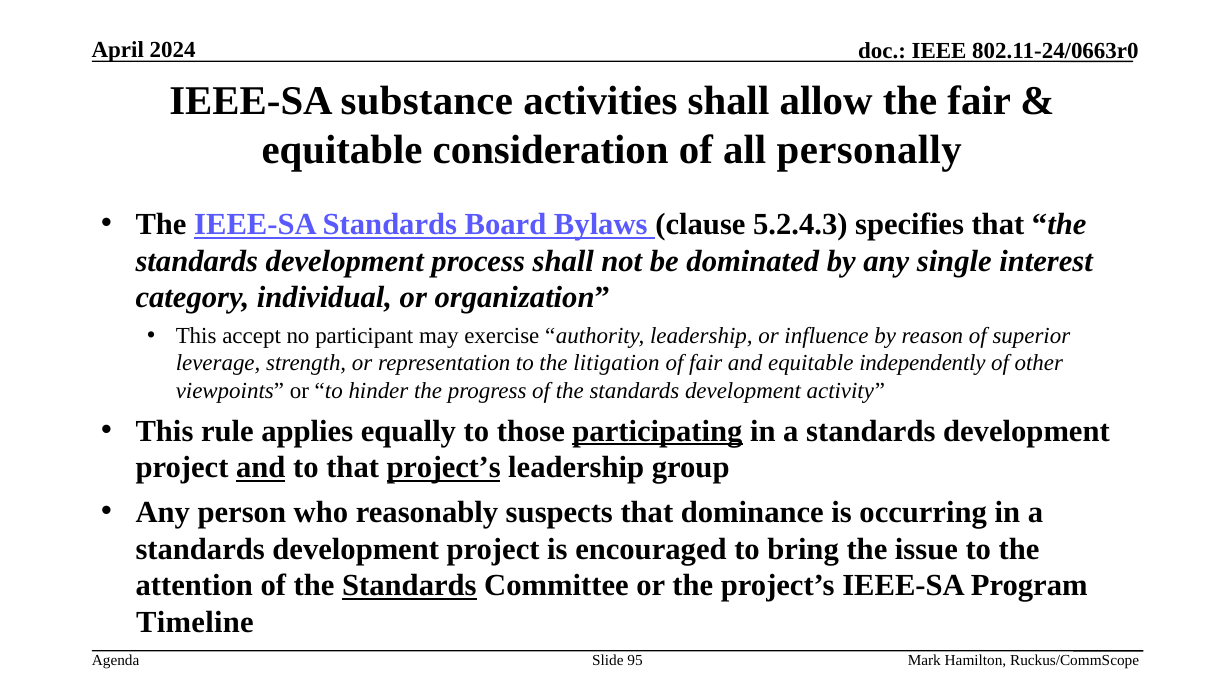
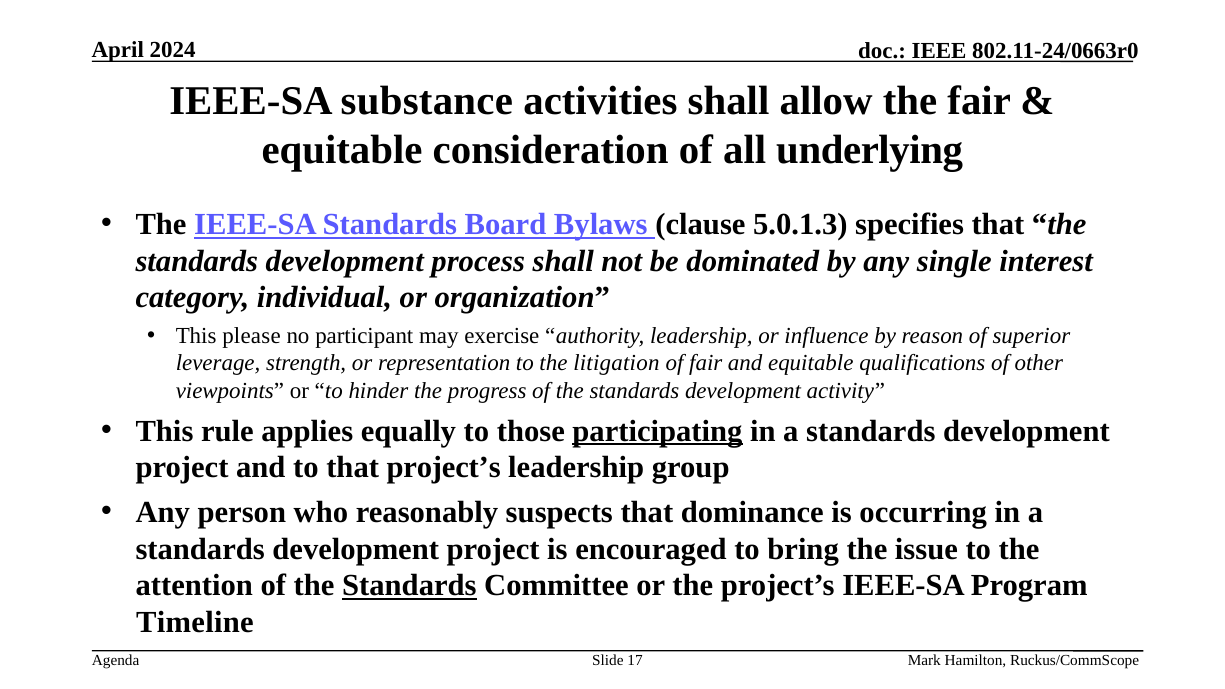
personally: personally -> underlying
5.2.4.3: 5.2.4.3 -> 5.0.1.3
accept: accept -> please
independently: independently -> qualifications
and at (261, 468) underline: present -> none
project’s at (444, 468) underline: present -> none
95: 95 -> 17
